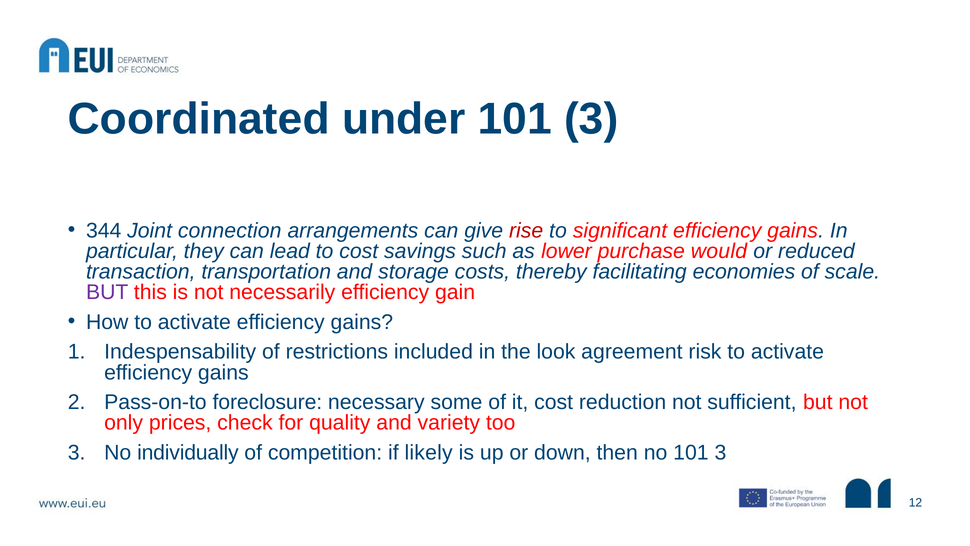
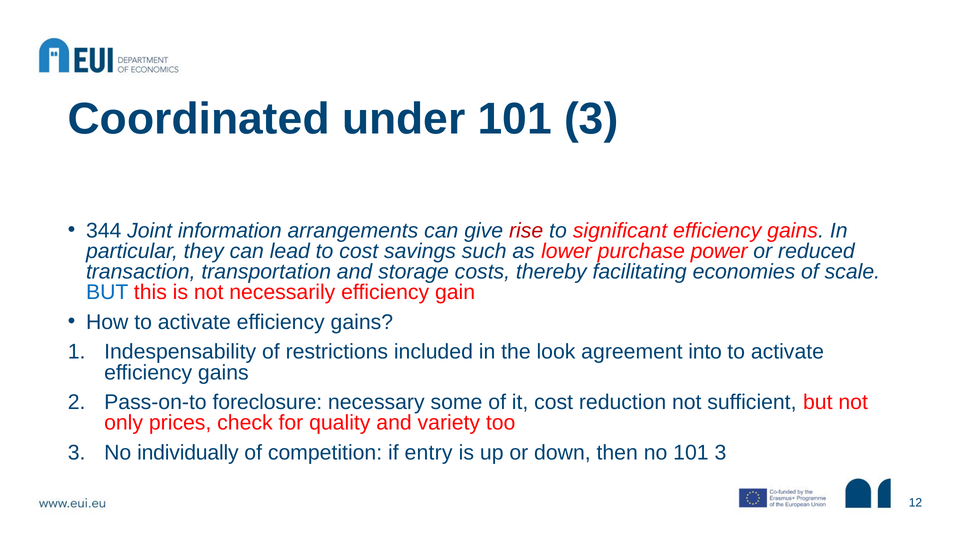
connection: connection -> information
would: would -> power
BUT at (107, 292) colour: purple -> blue
risk: risk -> into
likely: likely -> entry
